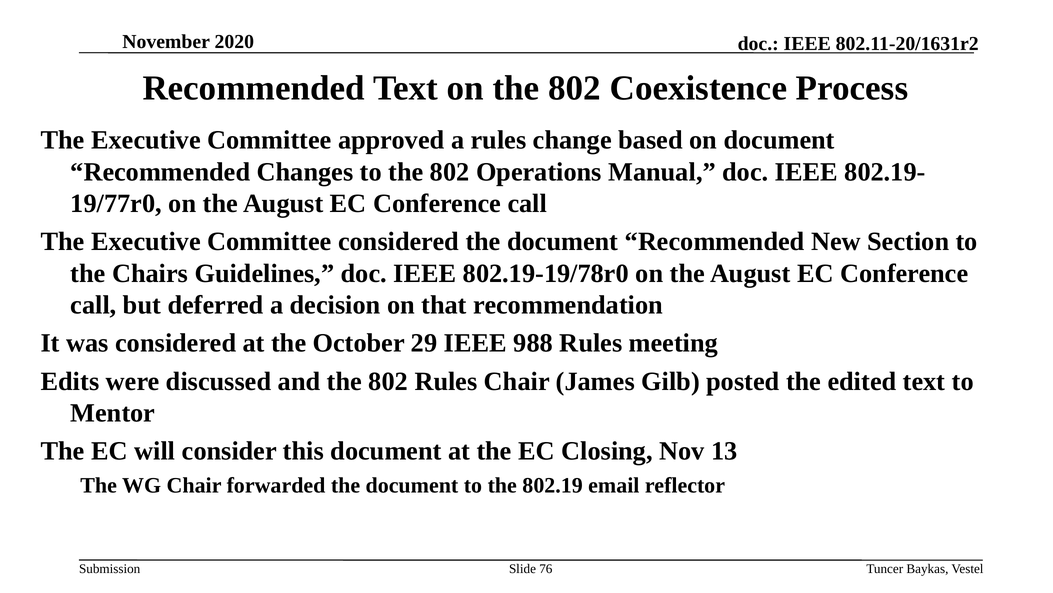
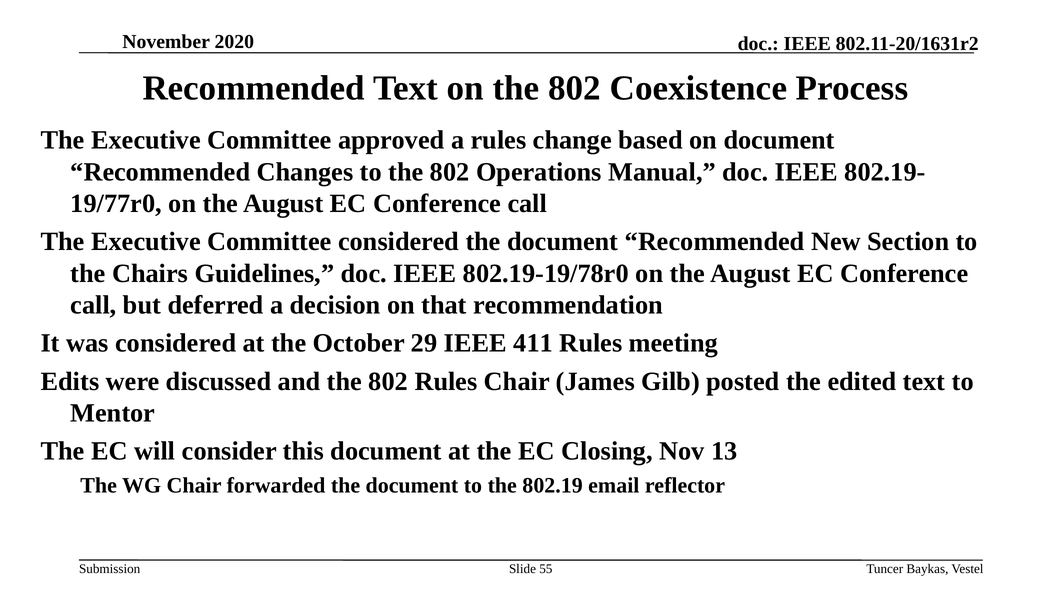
988: 988 -> 411
76: 76 -> 55
